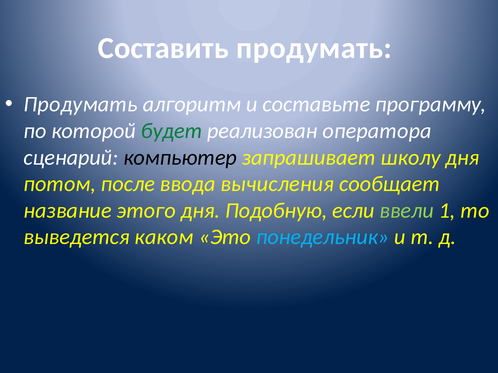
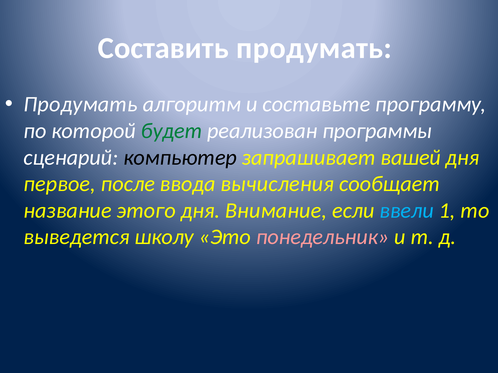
оператора: оператора -> программы
школу: школу -> вашей
потом: потом -> первое
Подобную: Подобную -> Внимание
ввели colour: light green -> light blue
каком: каком -> школу
понедельник colour: light blue -> pink
